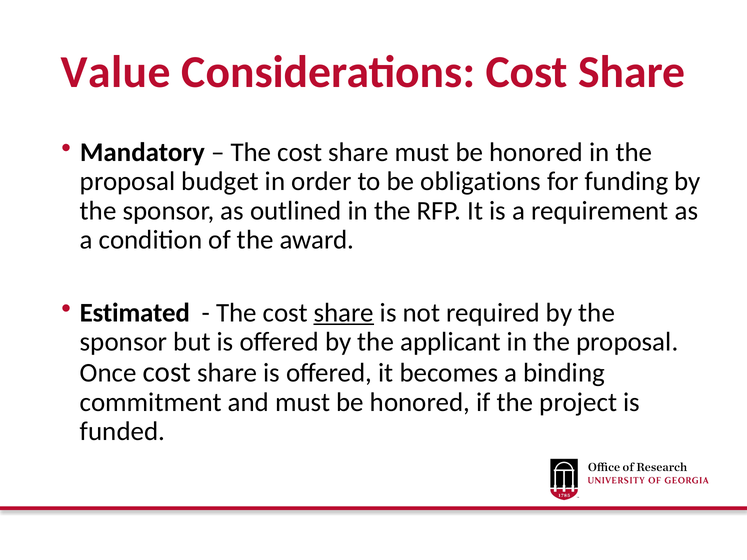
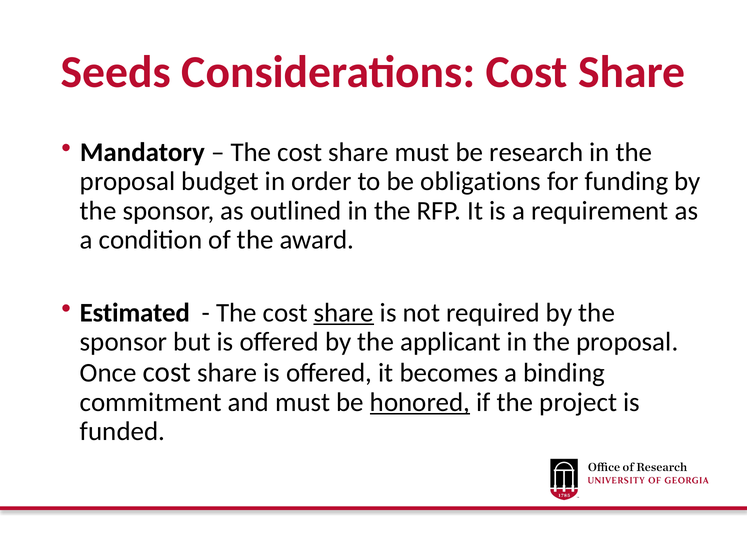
Value: Value -> Seeds
share must be honored: honored -> research
honored at (420, 403) underline: none -> present
